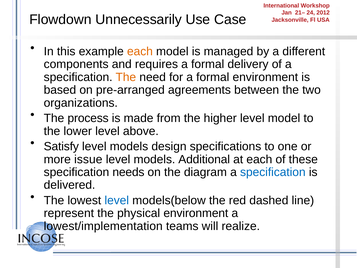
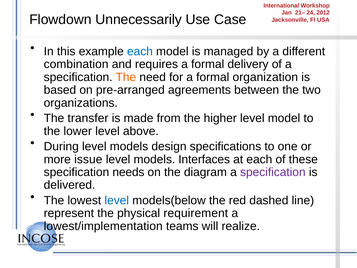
each at (140, 51) colour: orange -> blue
components: components -> combination
formal environment: environment -> organization
process: process -> transfer
Satisfy: Satisfy -> During
Additional: Additional -> Interfaces
specification at (273, 172) colour: blue -> purple
physical environment: environment -> requirement
